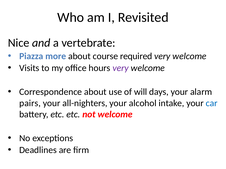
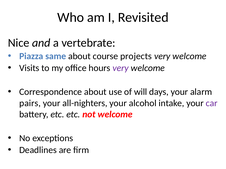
more: more -> same
required: required -> projects
car colour: blue -> purple
